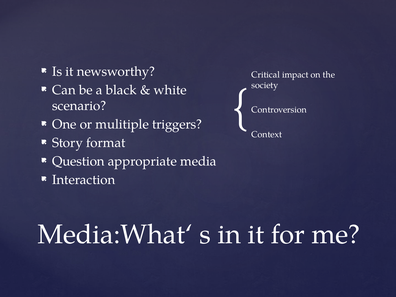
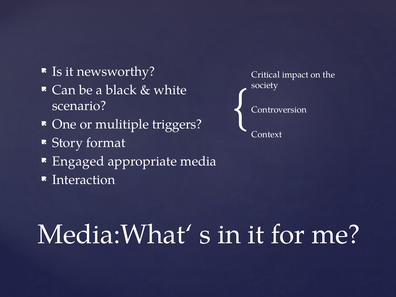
Question: Question -> Engaged
